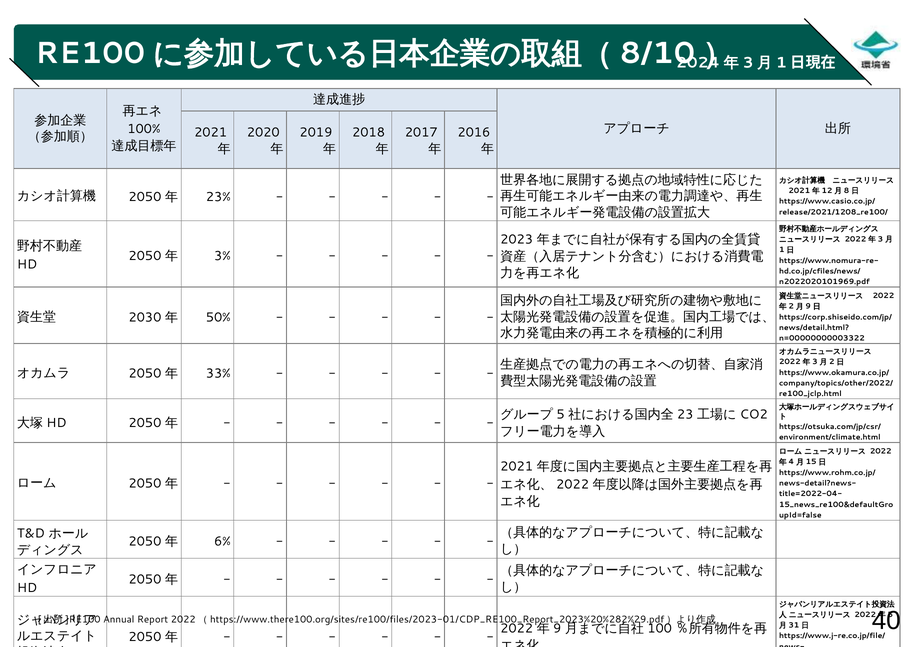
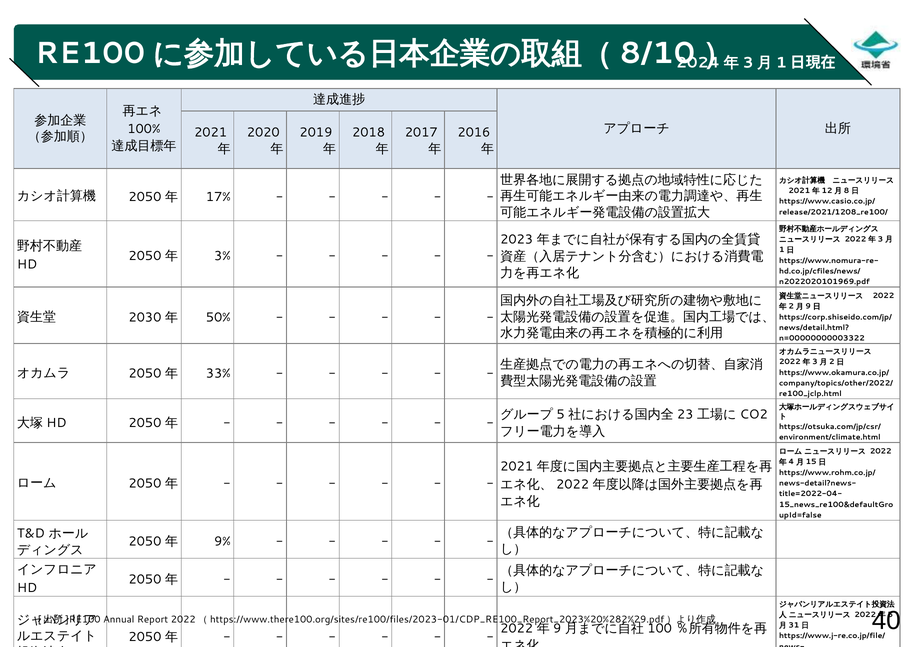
23%: 23% -> 17%
6%: 6% -> 9%
